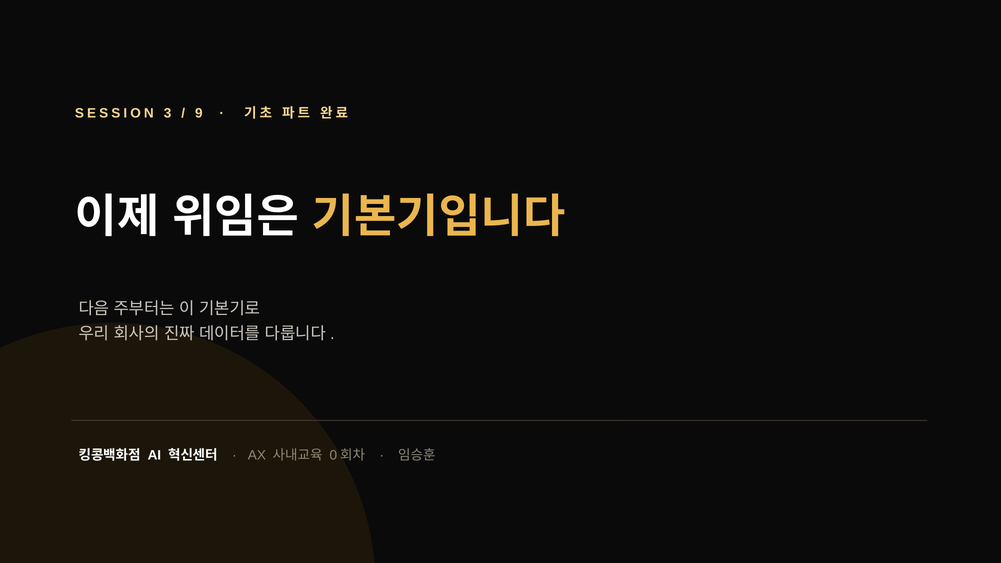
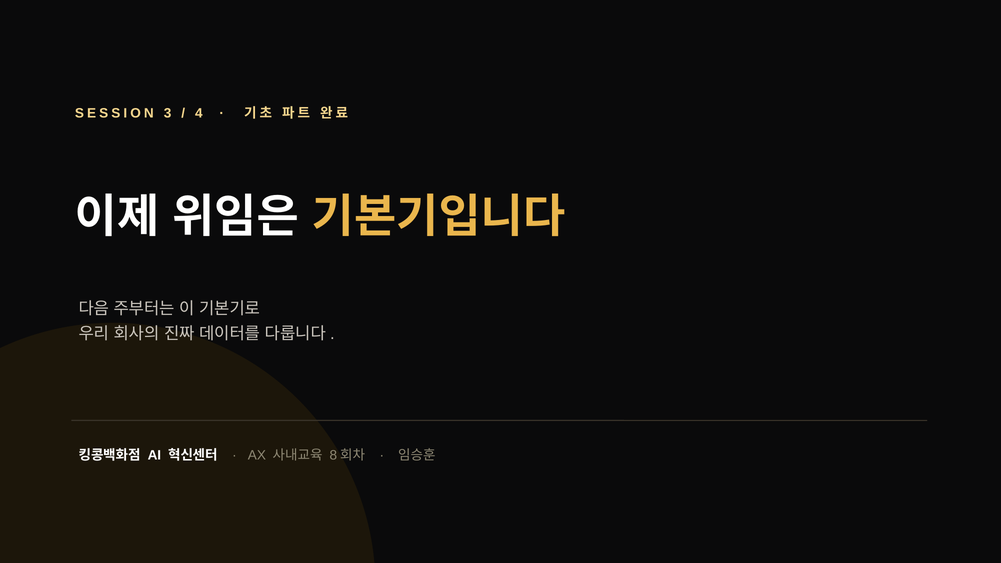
9: 9 -> 4
0: 0 -> 8
